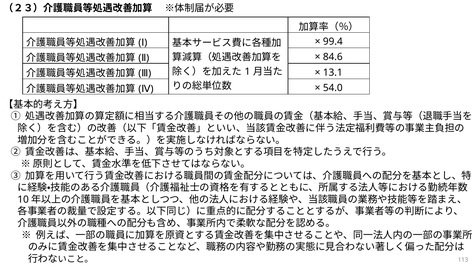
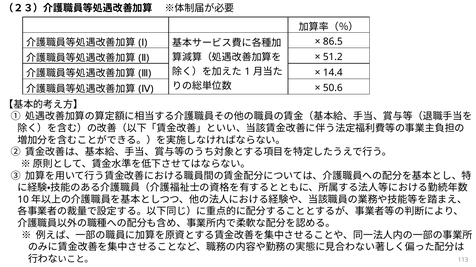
99.4: 99.4 -> 86.5
84.6: 84.6 -> 51.2
13.1: 13.1 -> 14.4
54.0: 54.0 -> 50.6
